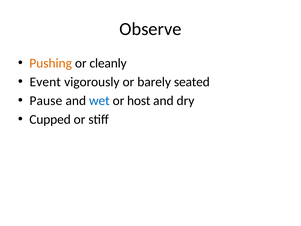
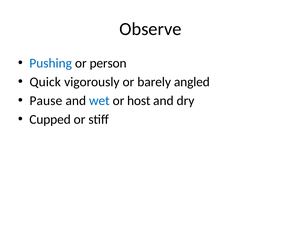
Pushing colour: orange -> blue
cleanly: cleanly -> person
Event: Event -> Quick
seated: seated -> angled
